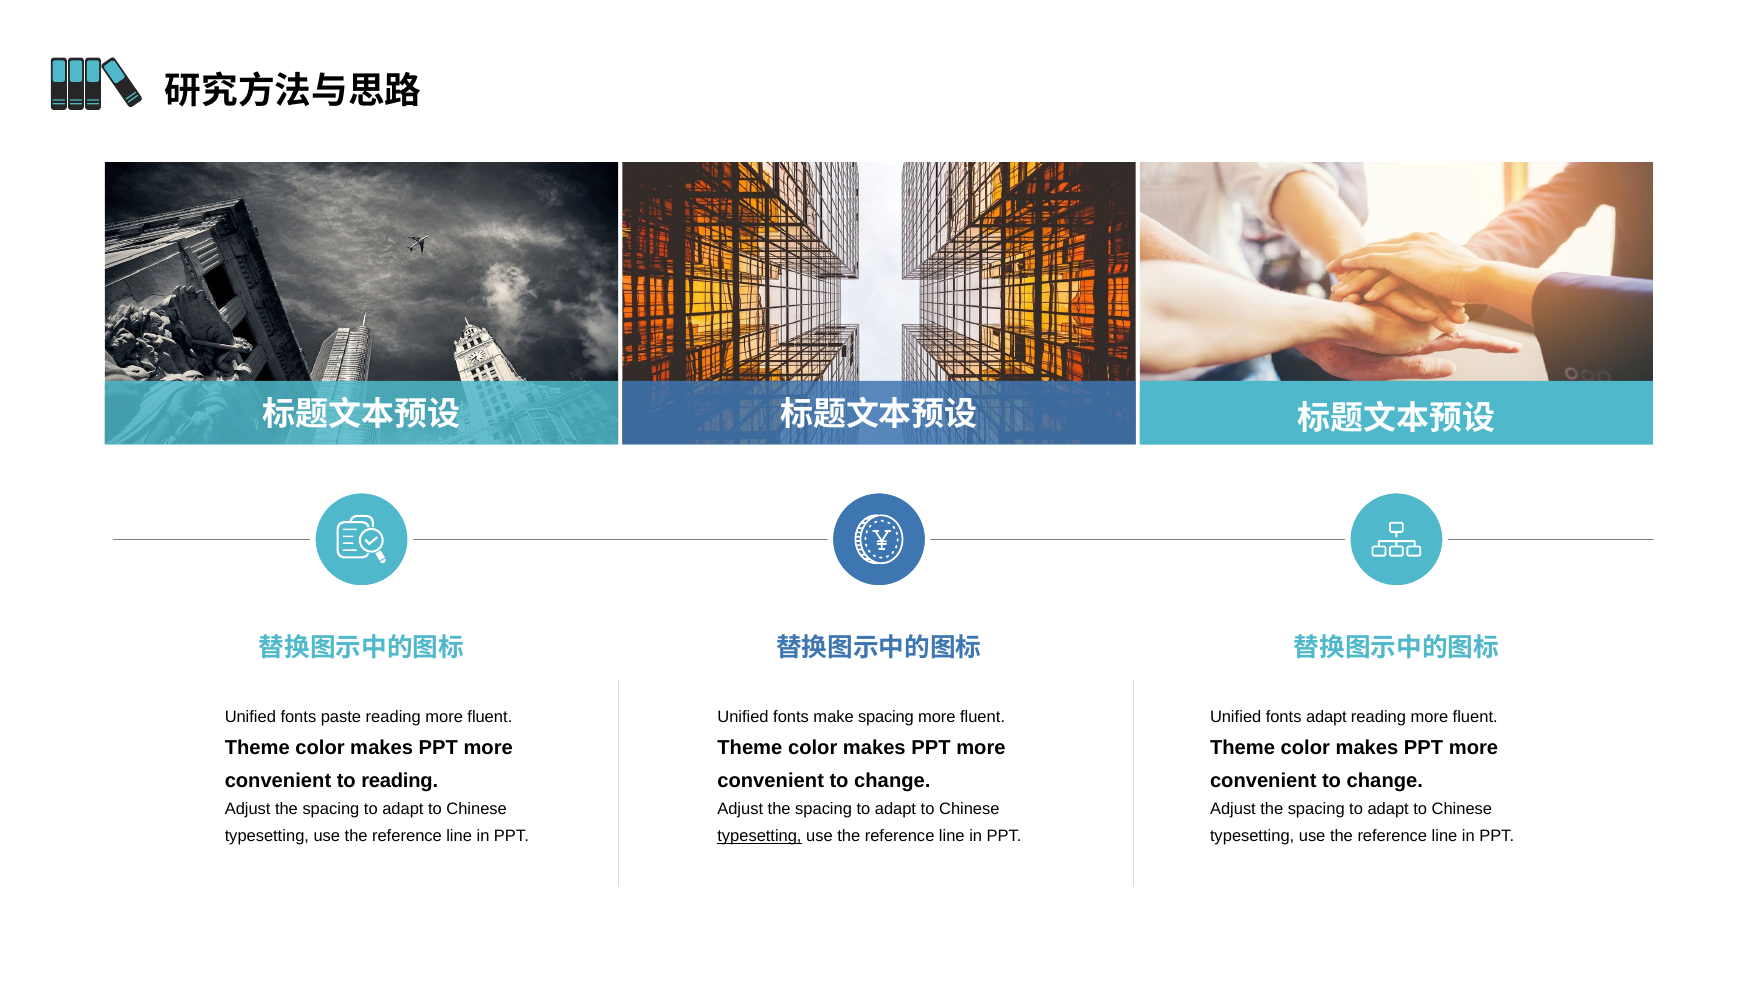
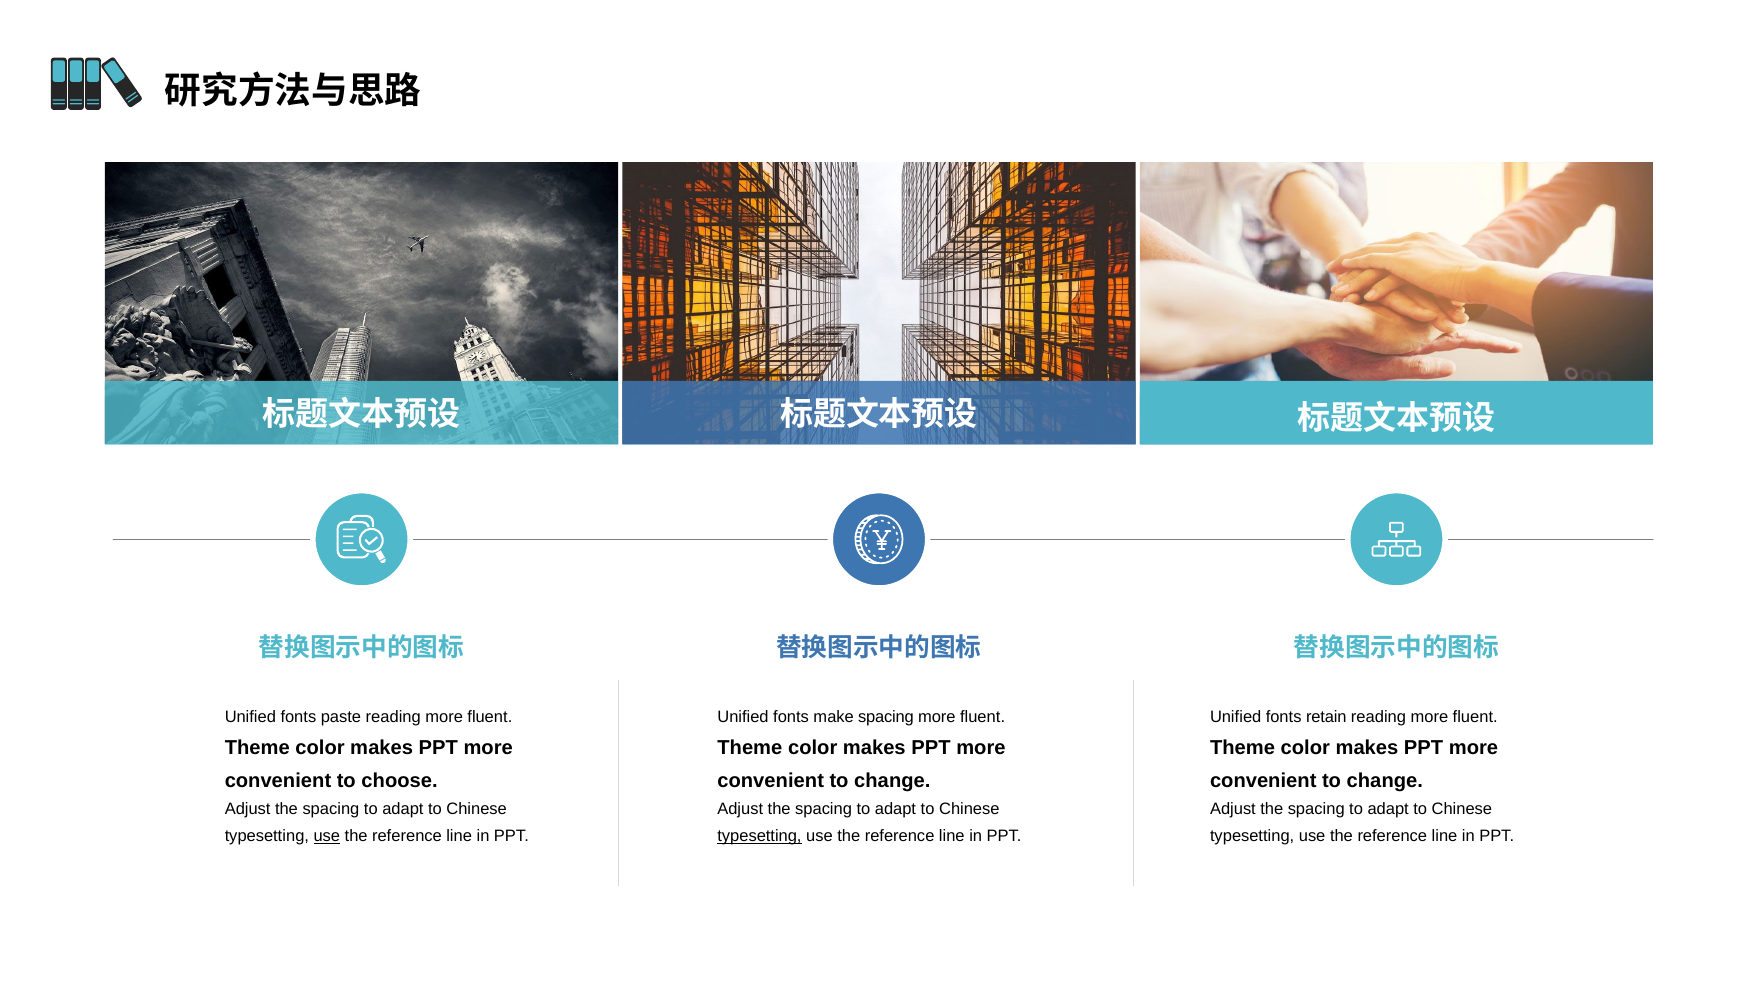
fonts adapt: adapt -> retain
to reading: reading -> choose
use at (327, 836) underline: none -> present
